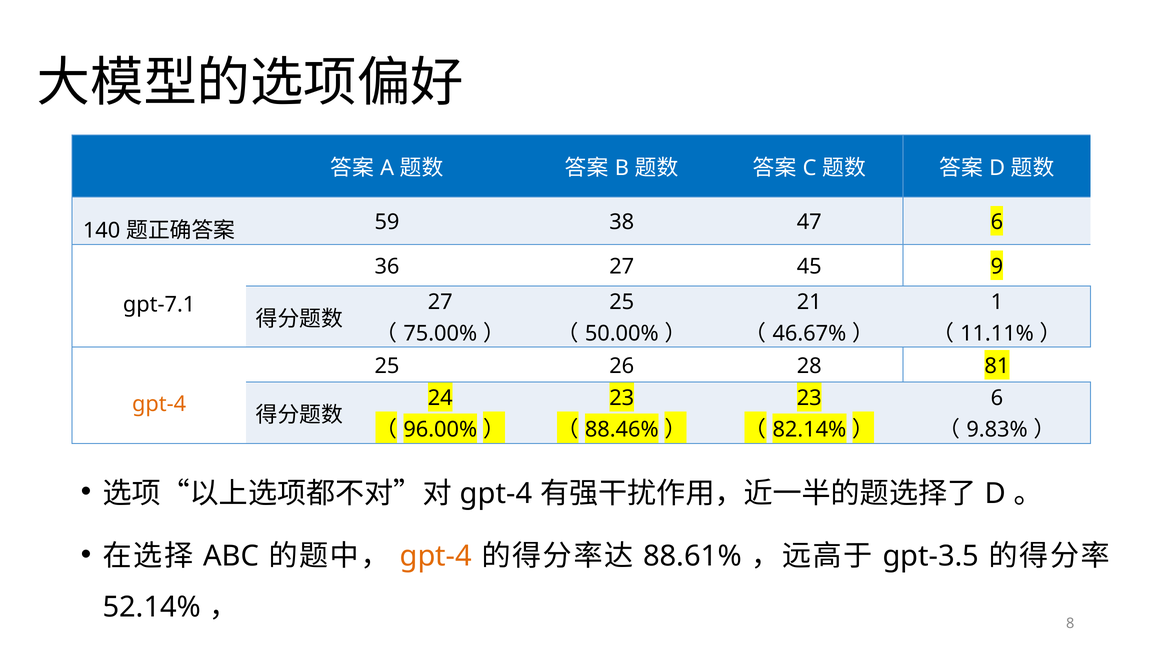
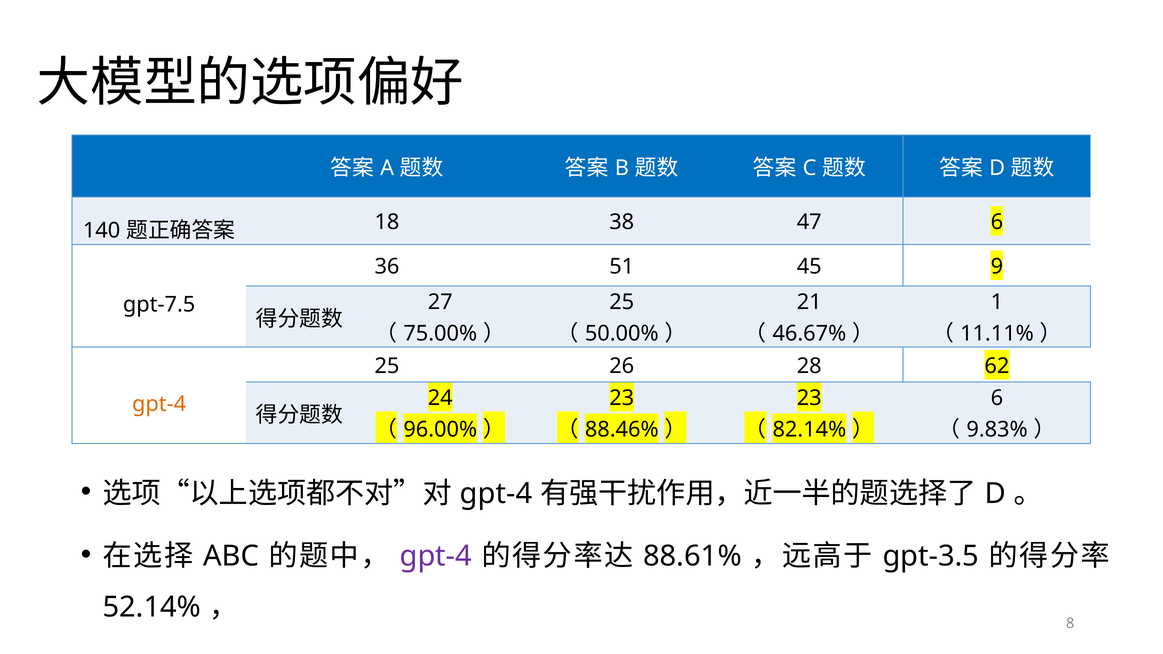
59: 59 -> 18
36 27: 27 -> 51
gpt-7.1: gpt-7.1 -> gpt-7.5
81: 81 -> 62
gpt-4 at (436, 557) colour: orange -> purple
